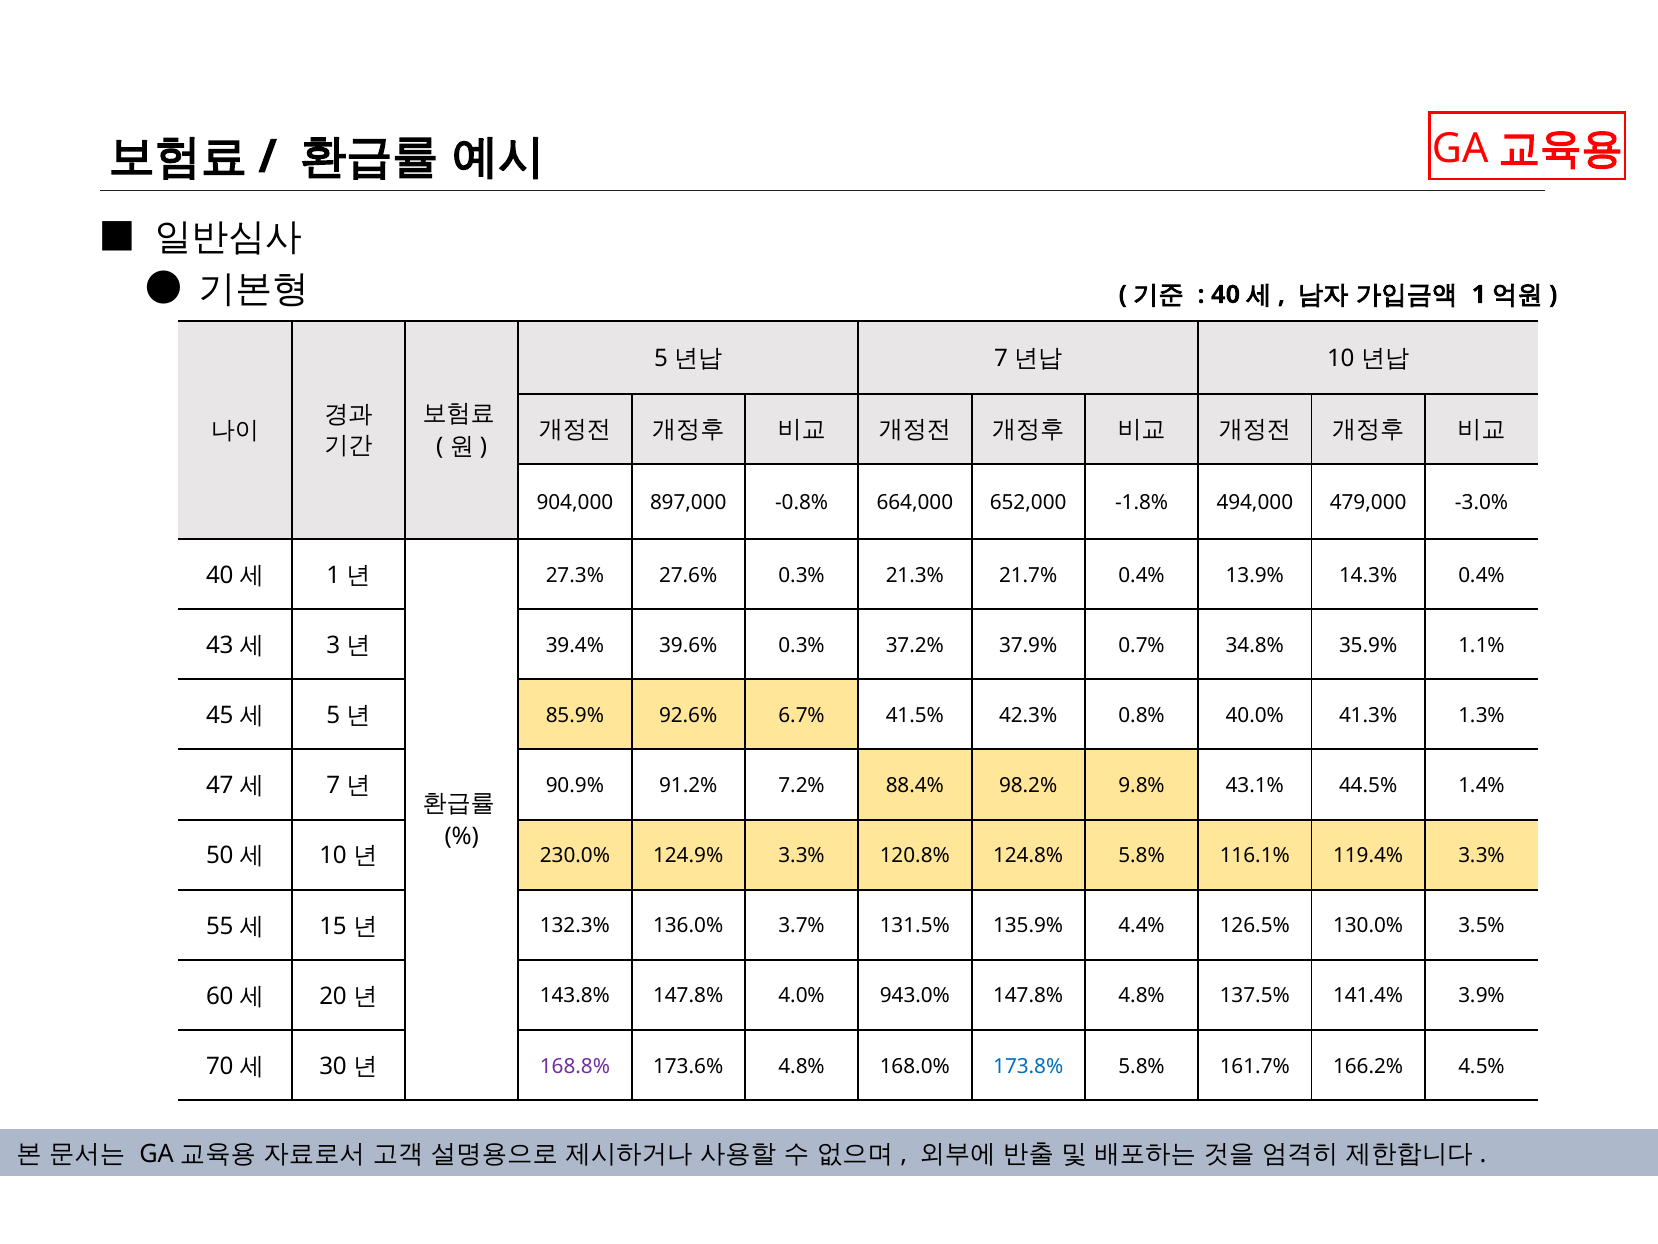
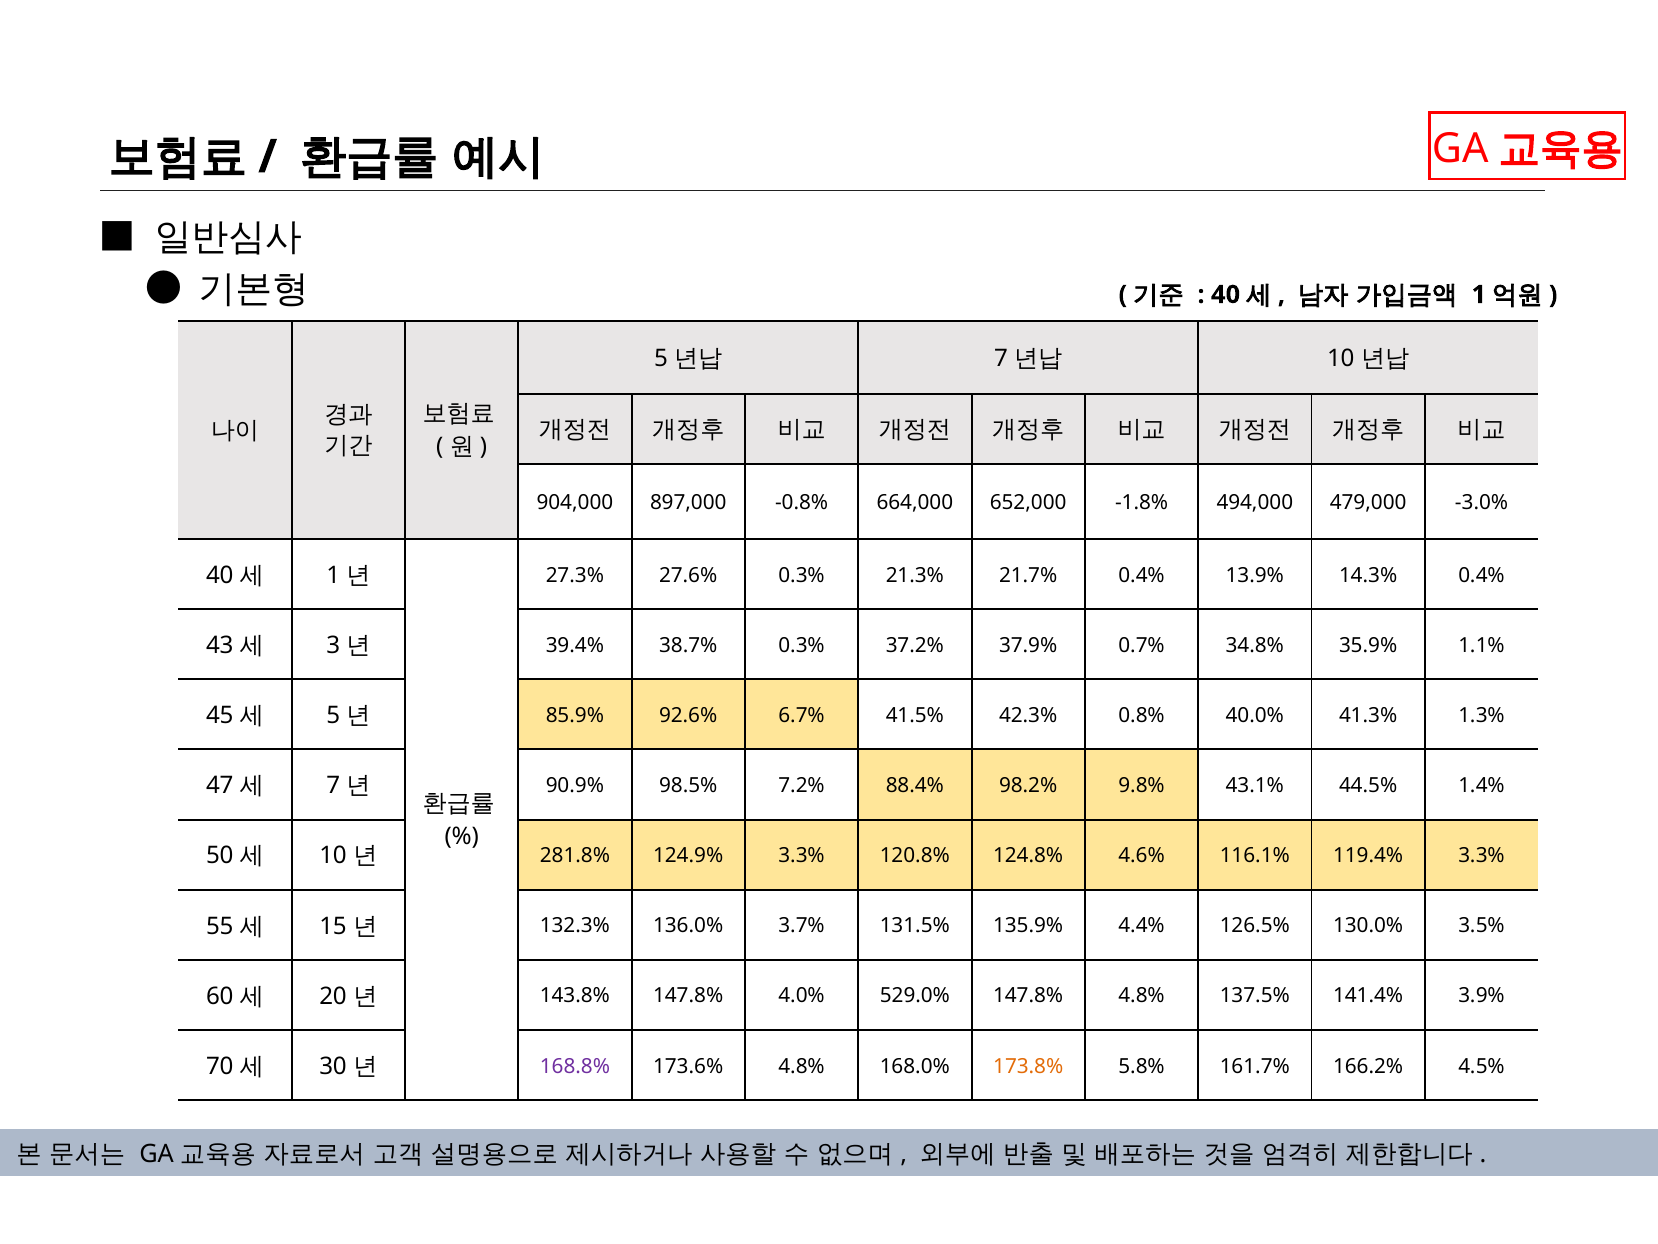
39.6%: 39.6% -> 38.7%
91.2%: 91.2% -> 98.5%
230.0%: 230.0% -> 281.8%
124.8% 5.8%: 5.8% -> 4.6%
943.0%: 943.0% -> 529.0%
173.8% colour: blue -> orange
